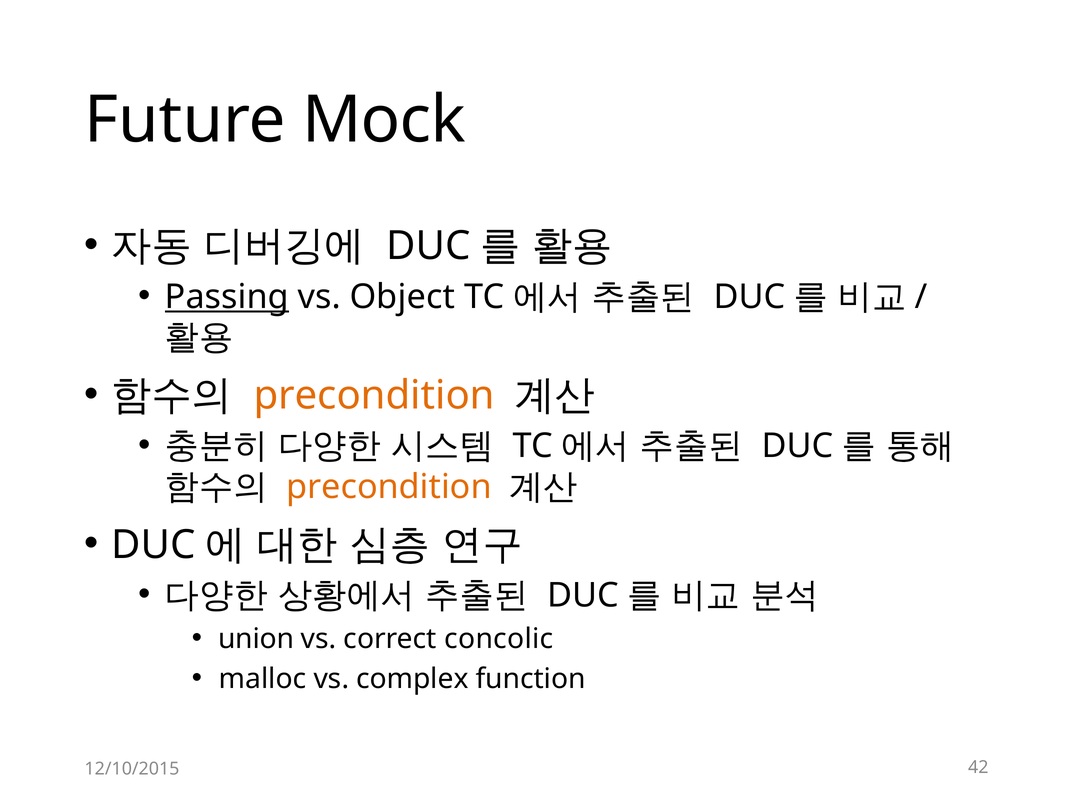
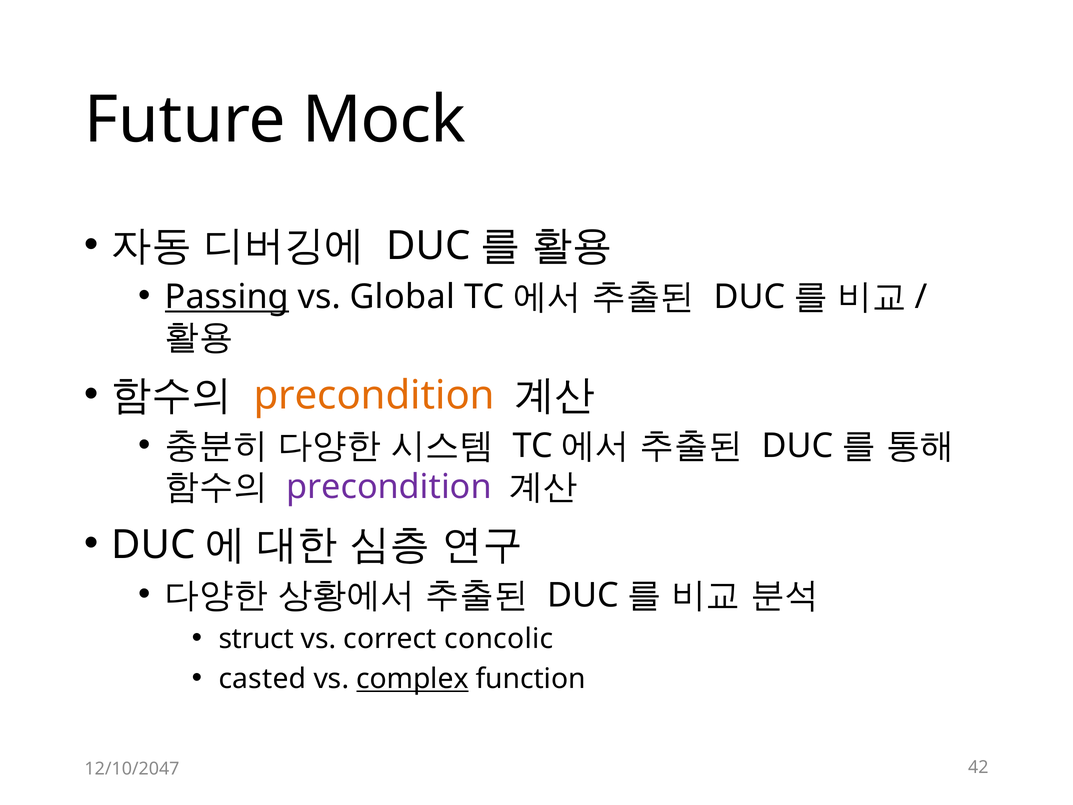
Object: Object -> Global
precondition at (389, 487) colour: orange -> purple
union: union -> struct
malloc: malloc -> casted
complex underline: none -> present
12/10/2015: 12/10/2015 -> 12/10/2047
